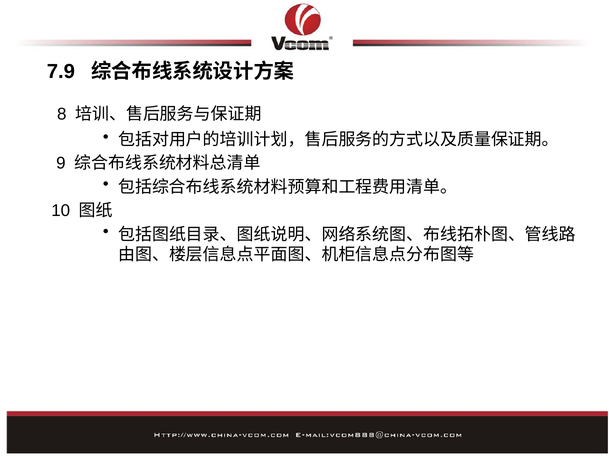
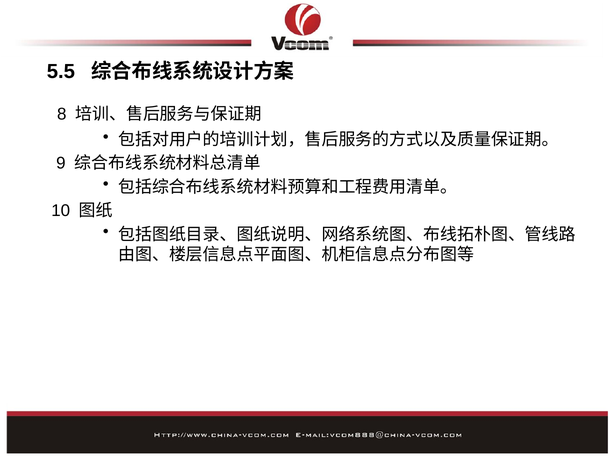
7.9: 7.9 -> 5.5
